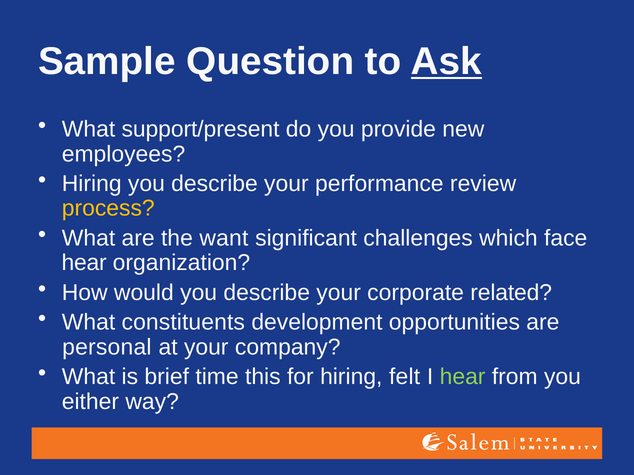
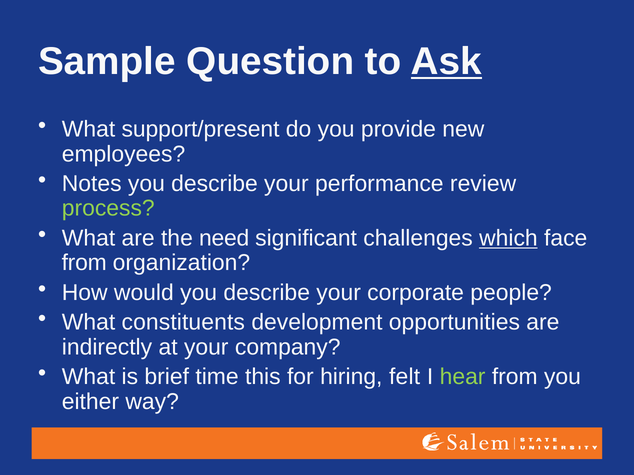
Hiring at (92, 184): Hiring -> Notes
process colour: yellow -> light green
want: want -> need
which underline: none -> present
hear at (84, 263): hear -> from
related: related -> people
personal: personal -> indirectly
